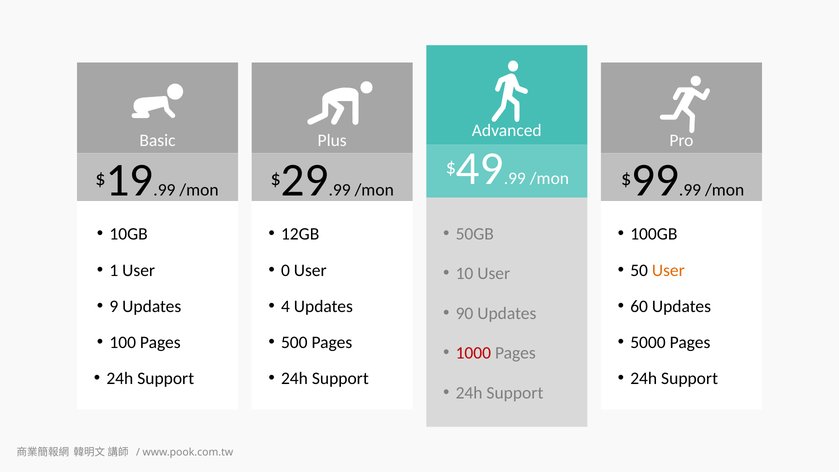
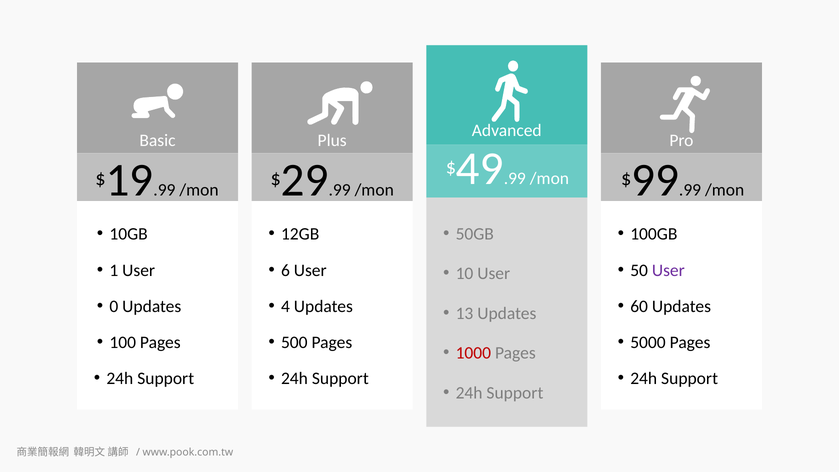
0: 0 -> 6
User at (668, 270) colour: orange -> purple
9: 9 -> 0
90: 90 -> 13
